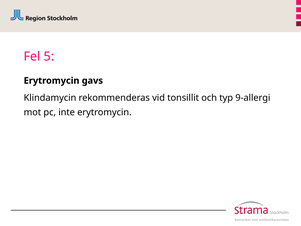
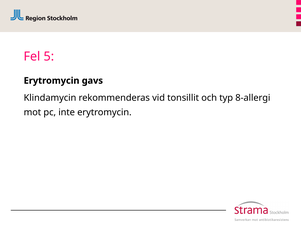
9-allergi: 9-allergi -> 8-allergi
